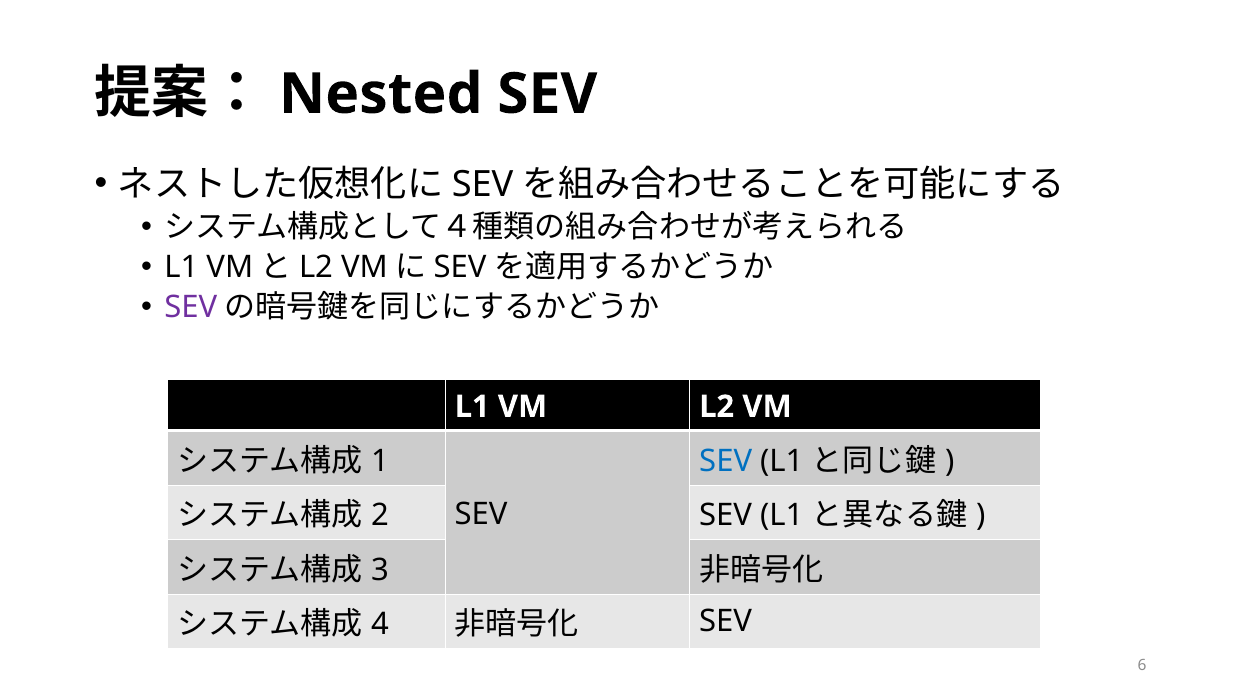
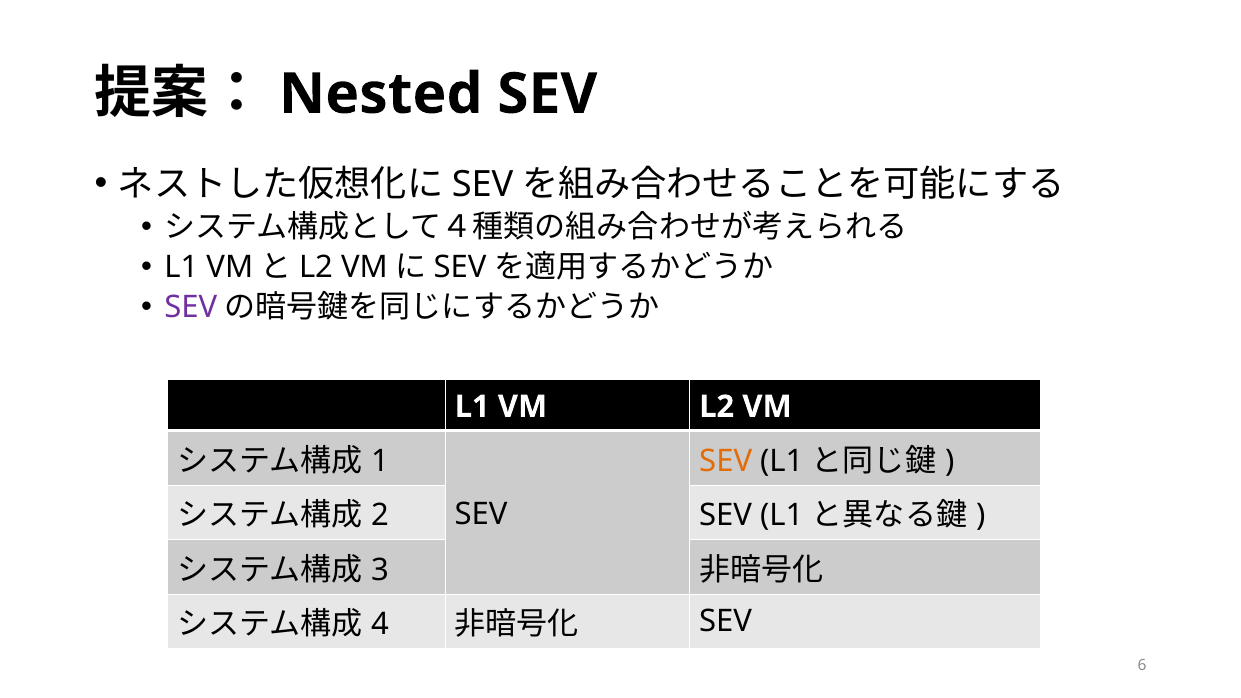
SEV at (726, 461) colour: blue -> orange
